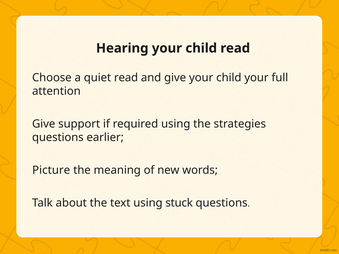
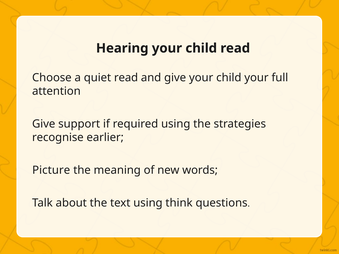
questions at (58, 138): questions -> recognise
stuck: stuck -> think
